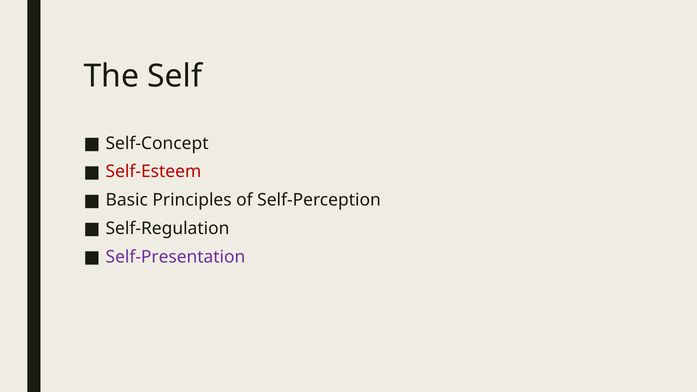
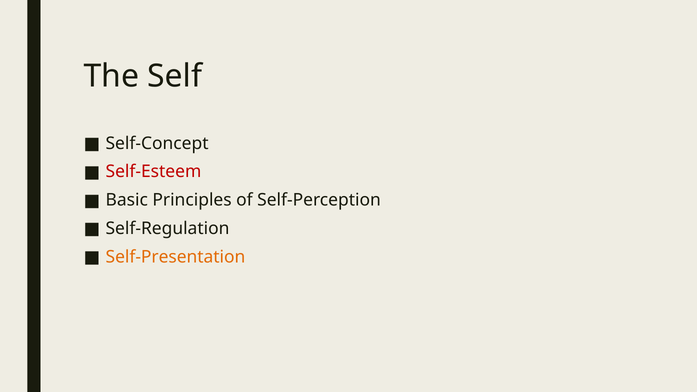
Self-Presentation colour: purple -> orange
